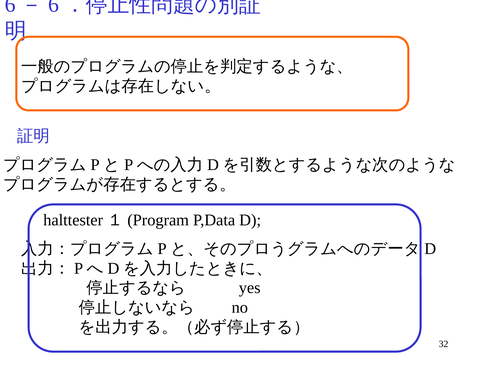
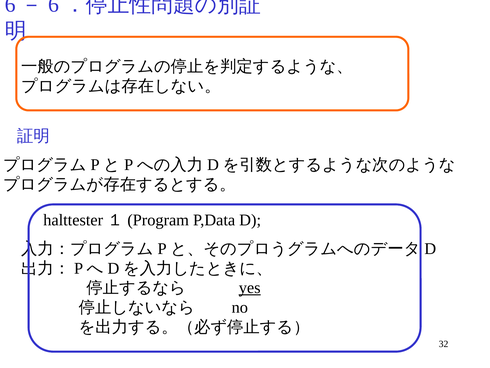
yes underline: none -> present
